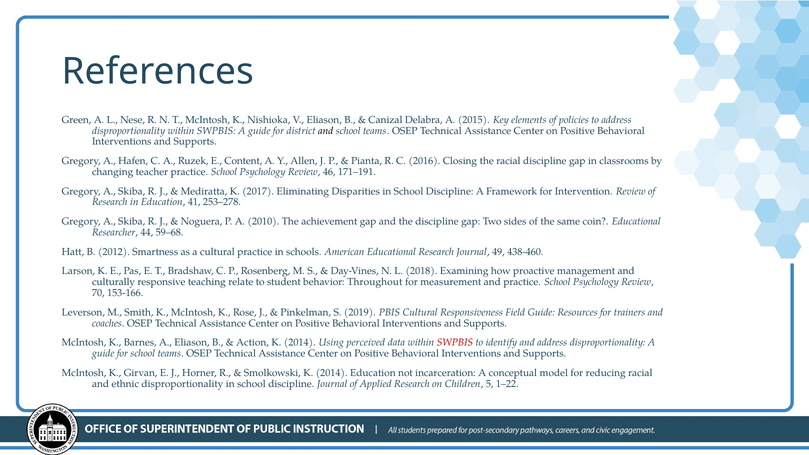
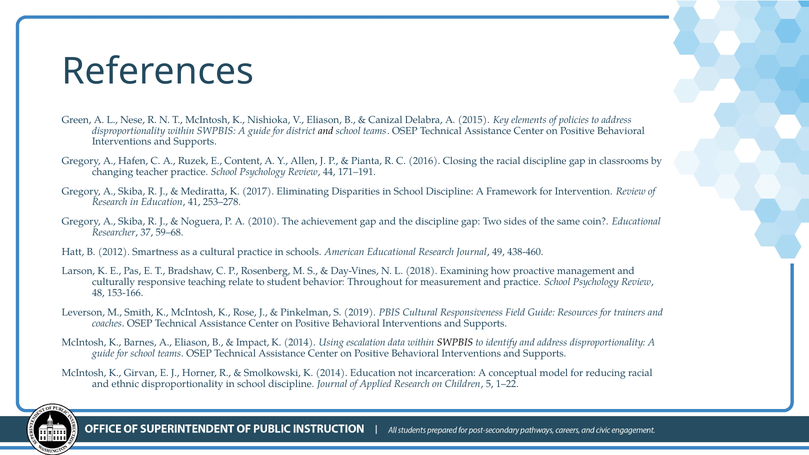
46: 46 -> 44
44: 44 -> 37
70: 70 -> 48
Action: Action -> Impact
perceived: perceived -> escalation
SWPBIS at (455, 343) colour: red -> black
